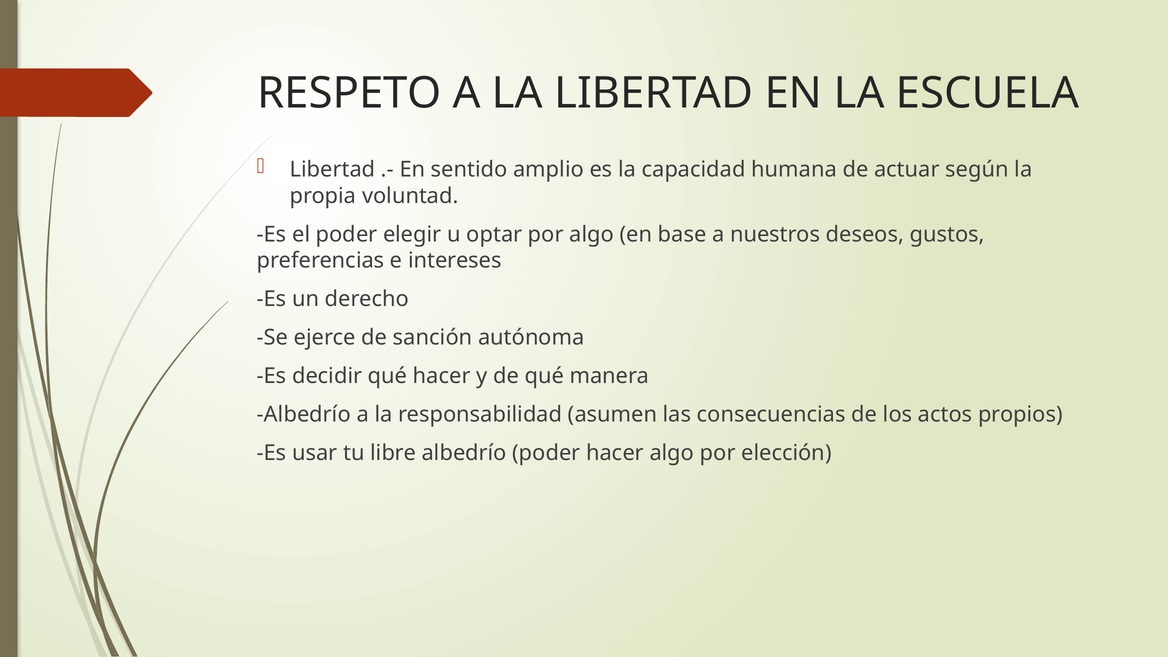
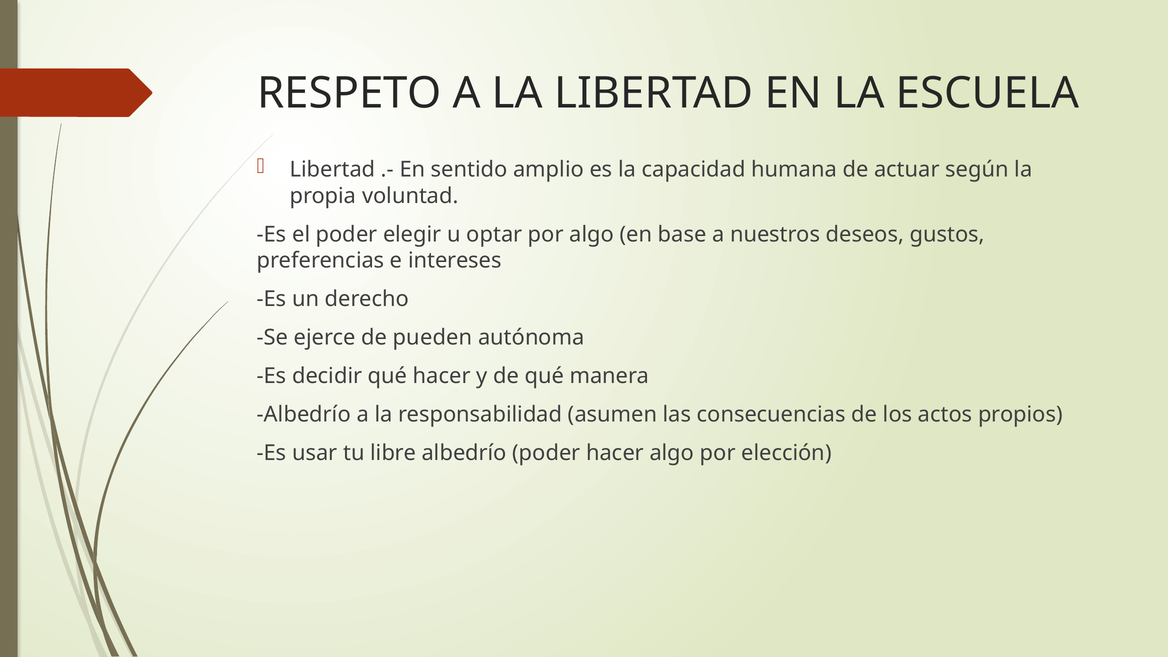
sanción: sanción -> pueden
